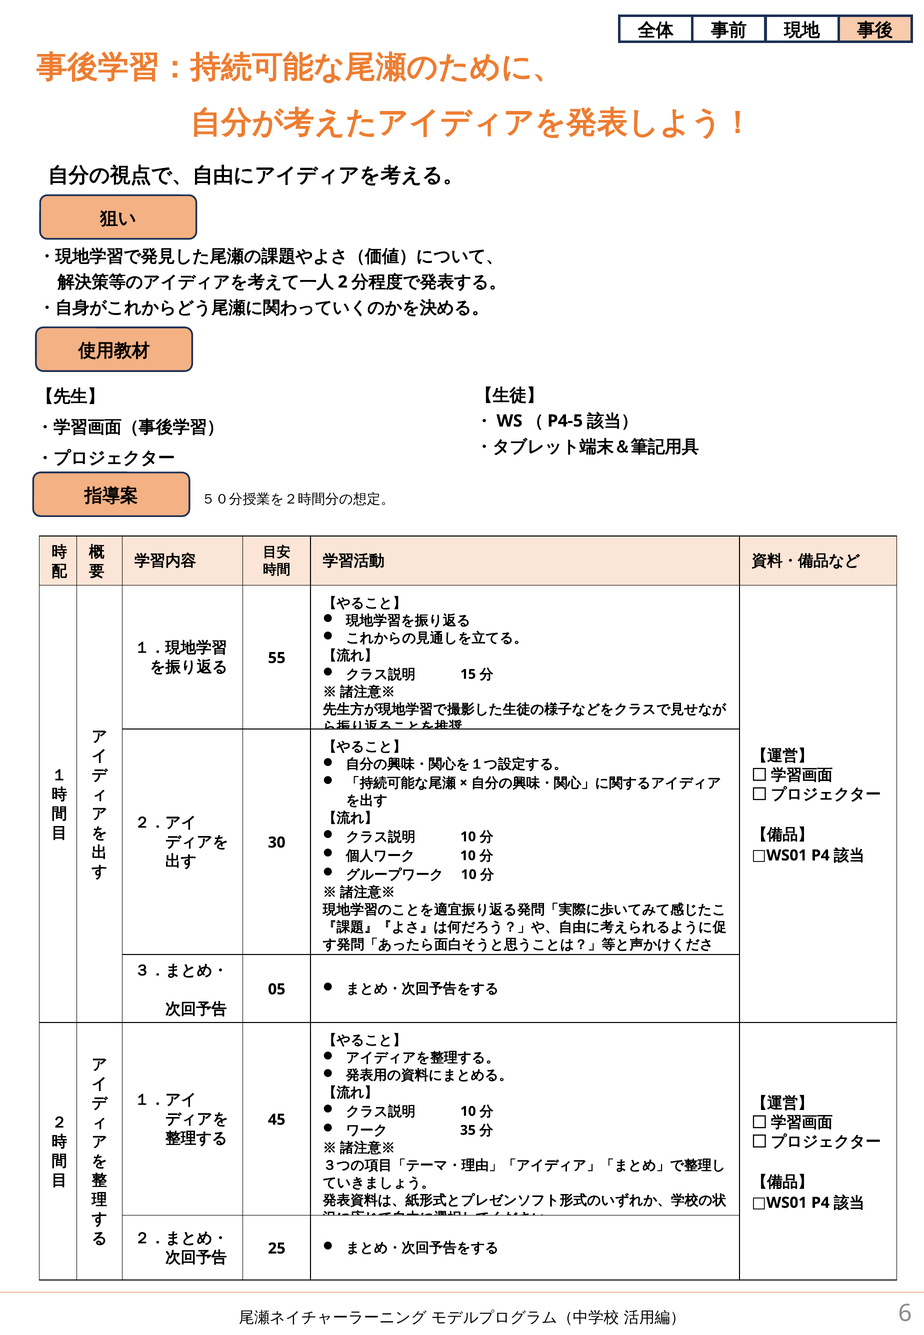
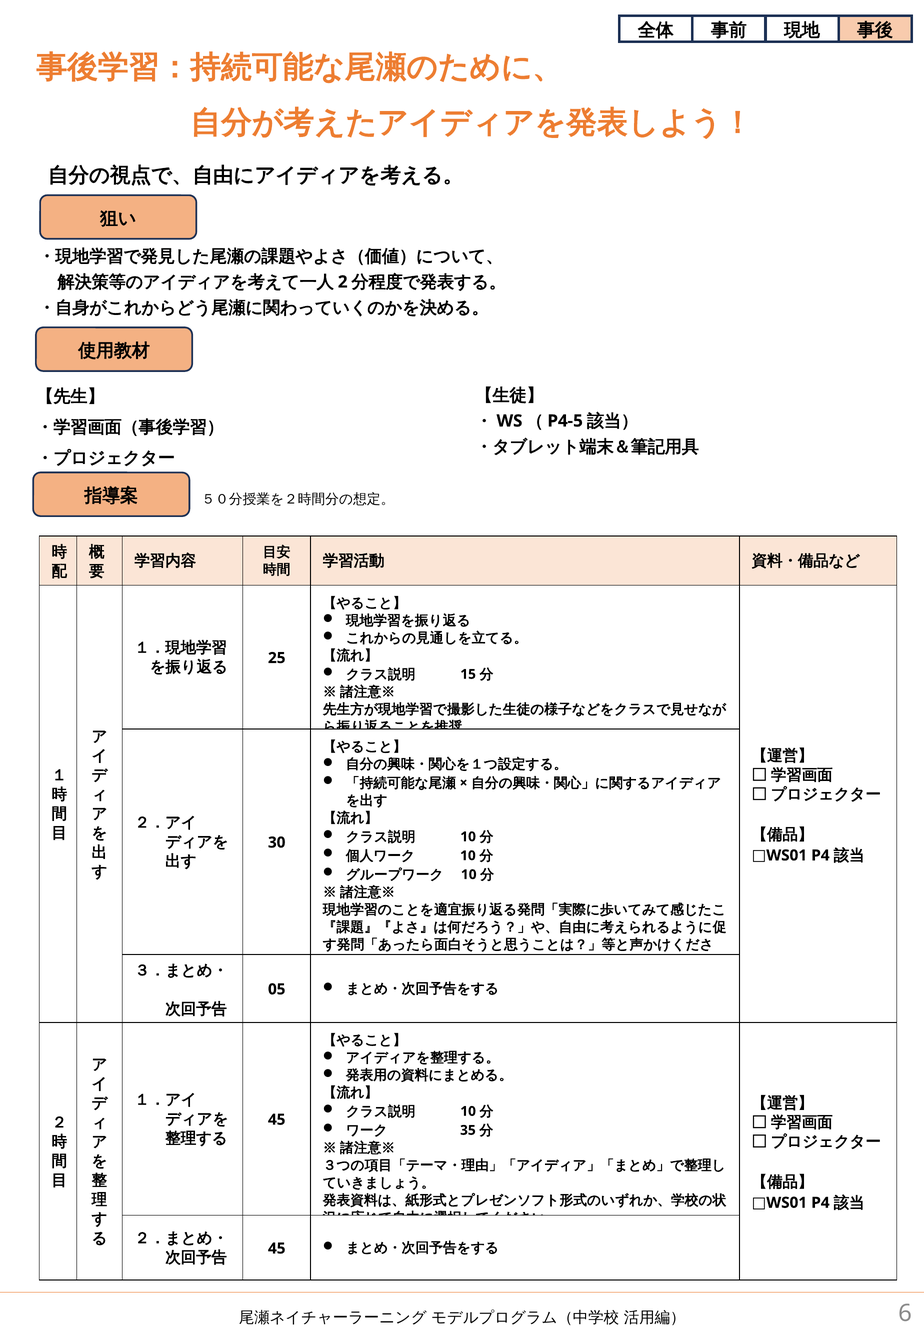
55: 55 -> 25
25 at (277, 1248): 25 -> 45
